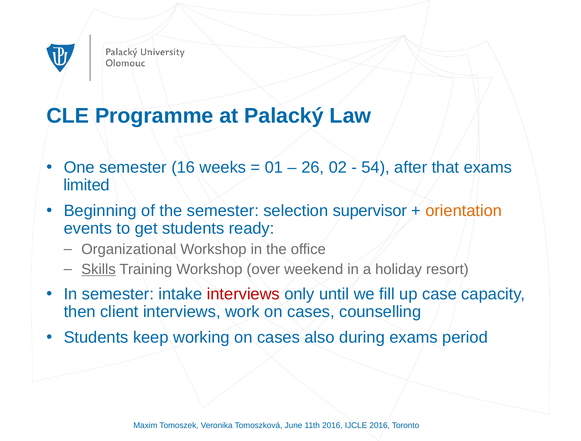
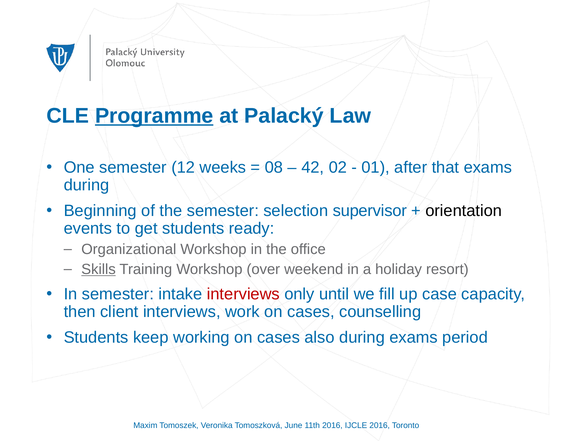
Programme underline: none -> present
16: 16 -> 12
01: 01 -> 08
26: 26 -> 42
54: 54 -> 01
limited at (87, 185): limited -> during
orientation colour: orange -> black
